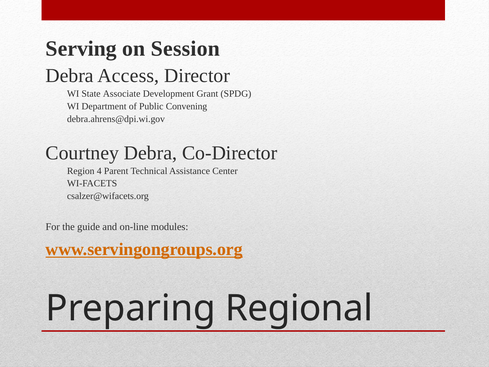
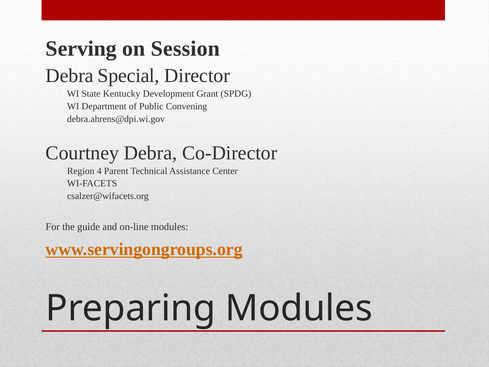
Access: Access -> Special
Associate: Associate -> Kentucky
Preparing Regional: Regional -> Modules
